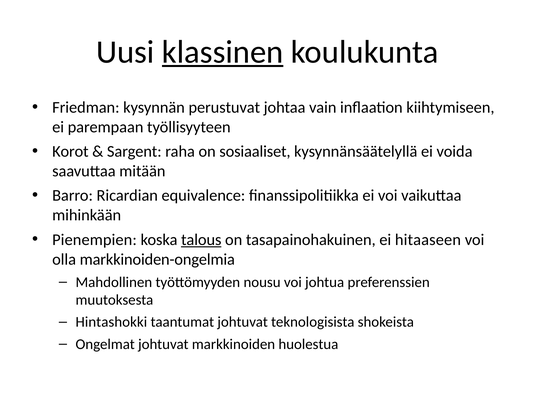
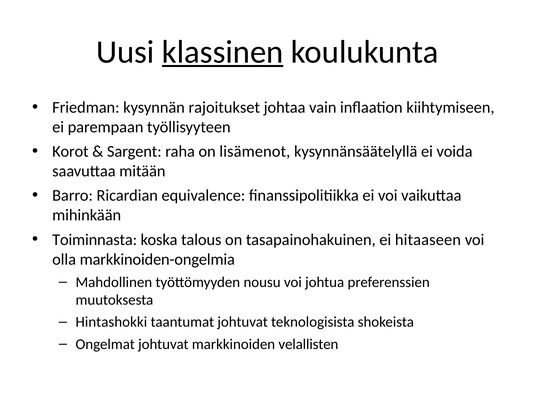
perustuvat: perustuvat -> rajoitukset
sosiaaliset: sosiaaliset -> lisämenot
Pienempien: Pienempien -> Toiminnasta
talous underline: present -> none
huolestua: huolestua -> velallisten
